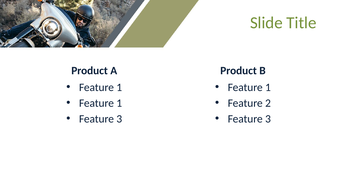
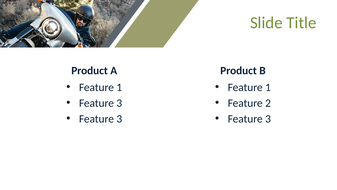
1 at (119, 103): 1 -> 3
